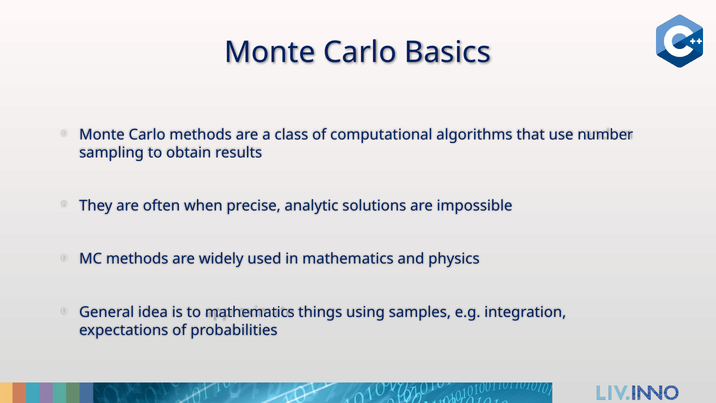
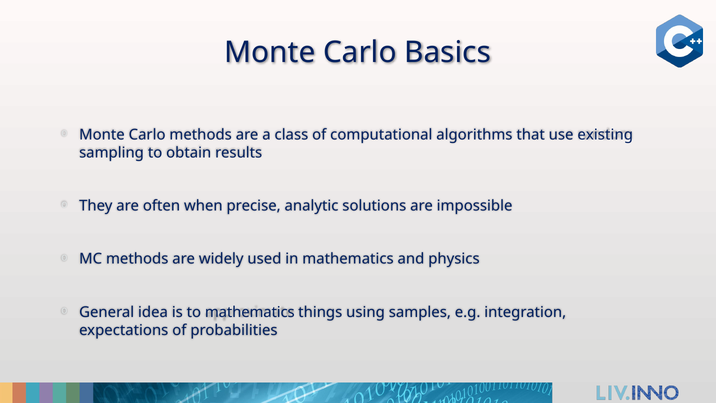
number: number -> existing
